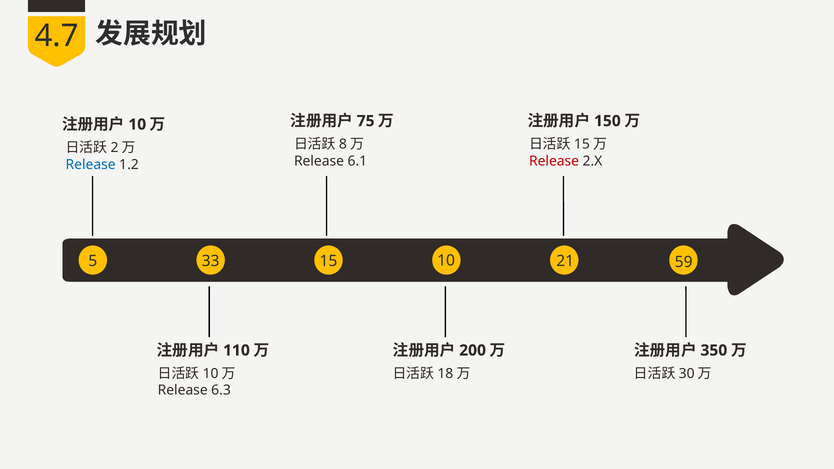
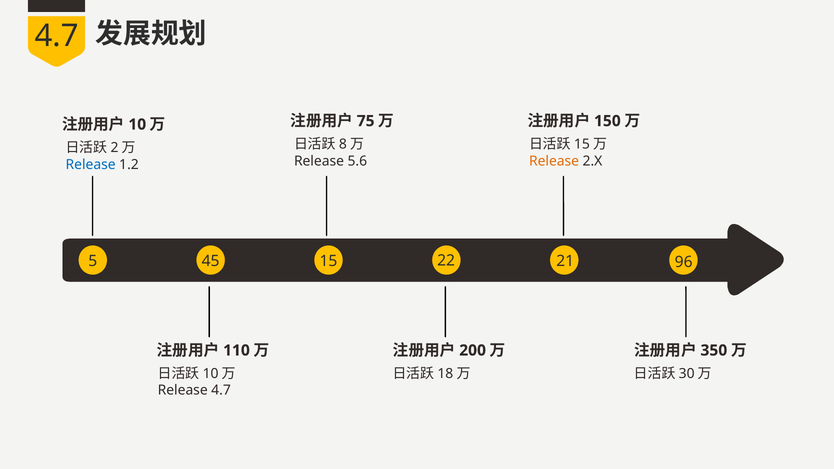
6.1: 6.1 -> 5.6
Release at (554, 161) colour: red -> orange
33: 33 -> 45
15 10: 10 -> 22
59: 59 -> 96
Release 6.3: 6.3 -> 4.7
